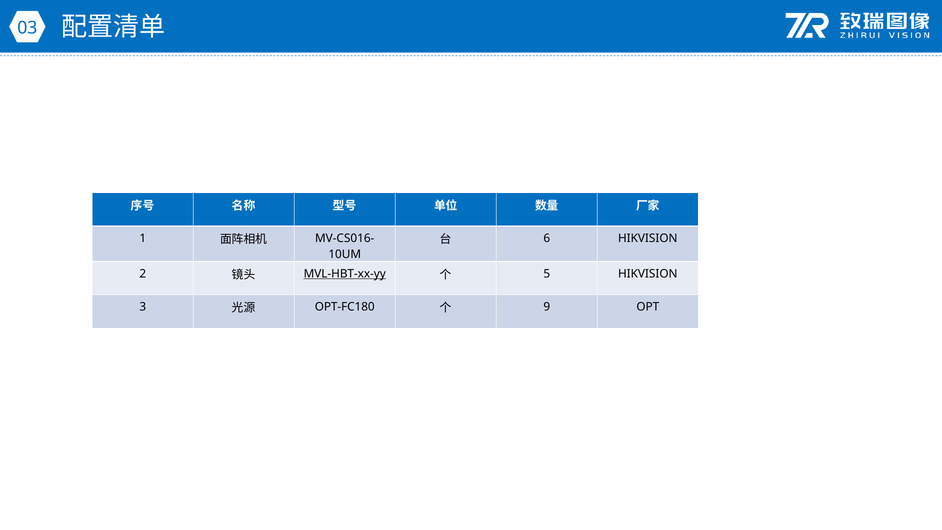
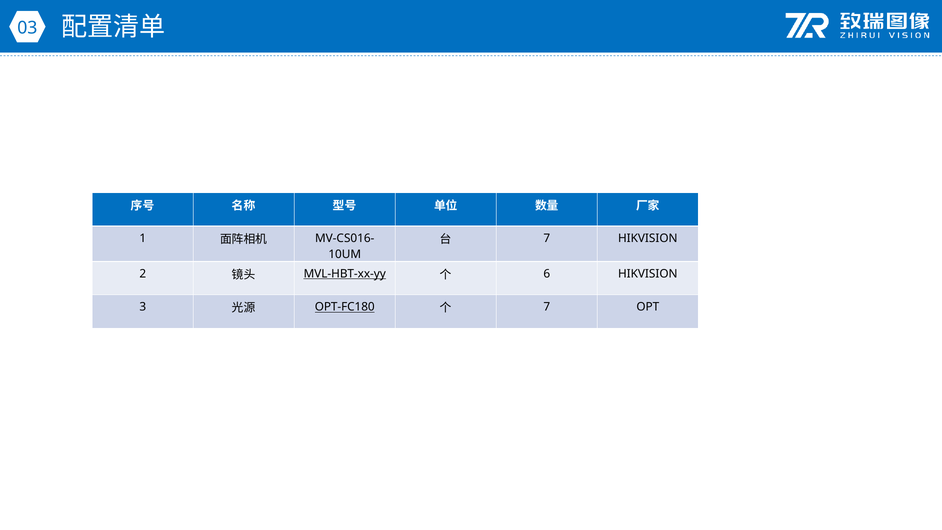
6 at (547, 238): 6 -> 7
5: 5 -> 6
OPT-FC180 underline: none -> present
9 at (547, 307): 9 -> 7
